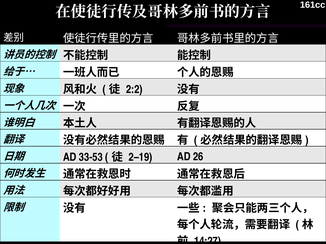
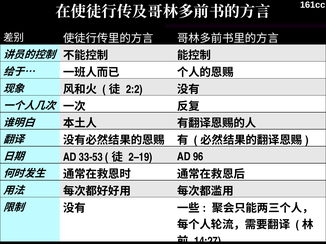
26: 26 -> 96
